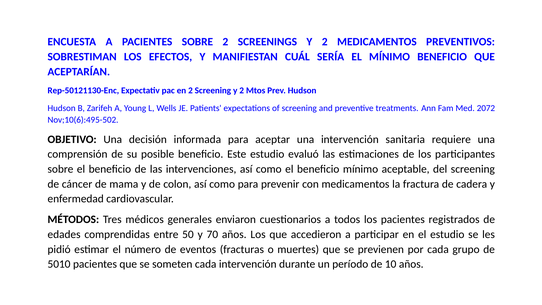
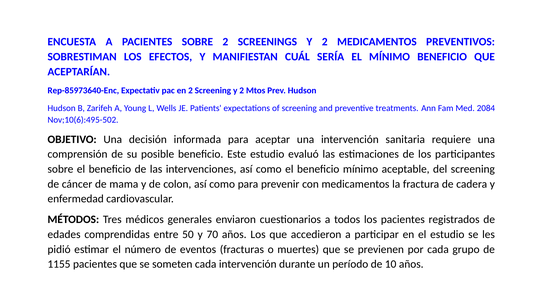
Rep-50121130-Enc: Rep-50121130-Enc -> Rep-85973640-Enc
2072: 2072 -> 2084
5010: 5010 -> 1155
